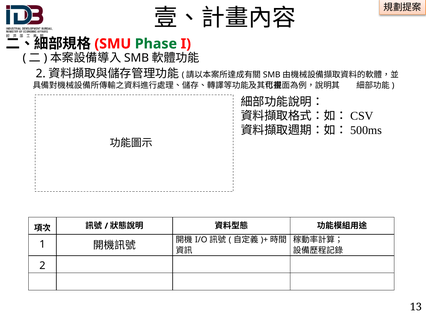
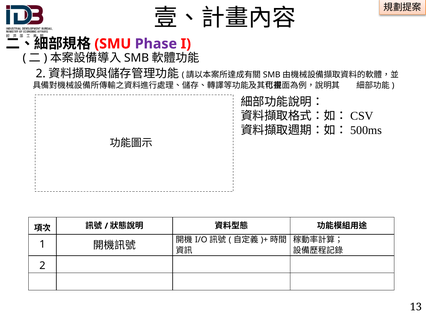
Phase colour: green -> purple
